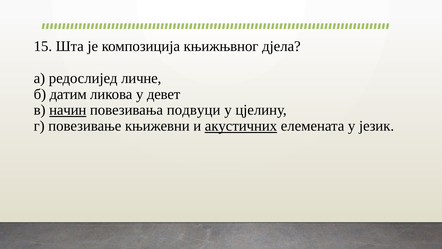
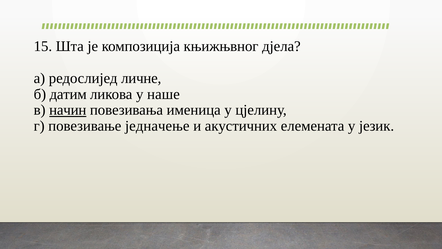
девет: девет -> наше
подвуци: подвуци -> именица
књижевни: књижевни -> једначење
акустичних underline: present -> none
